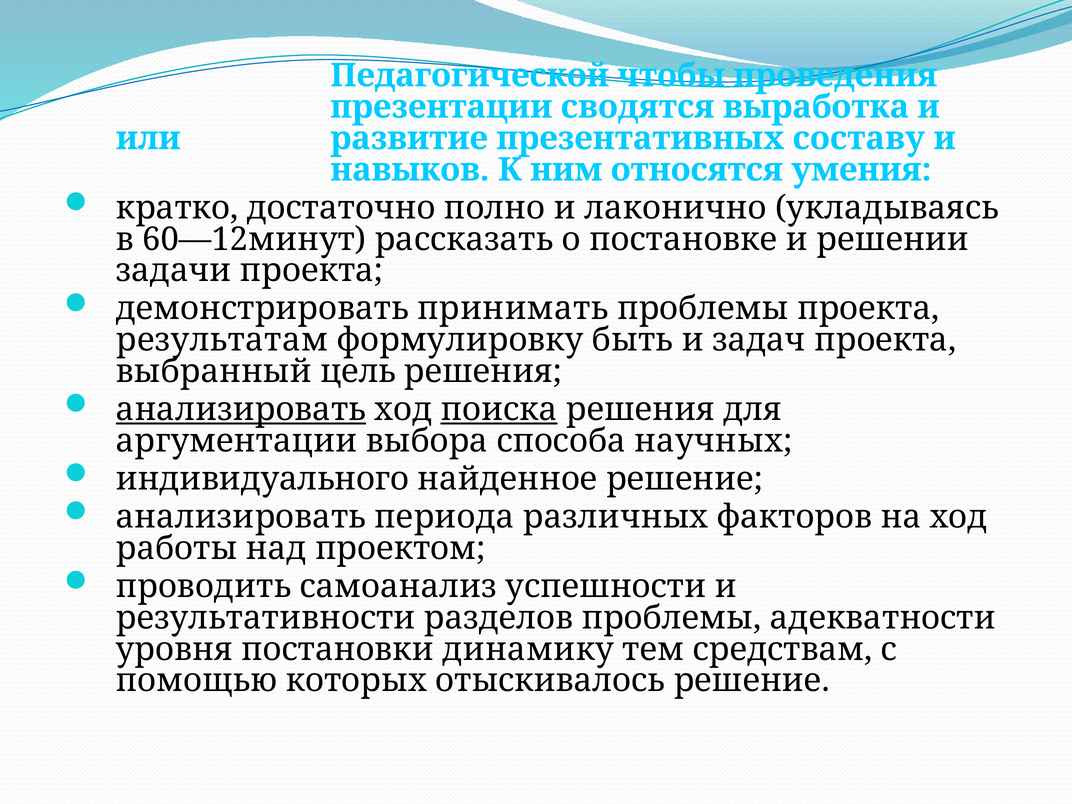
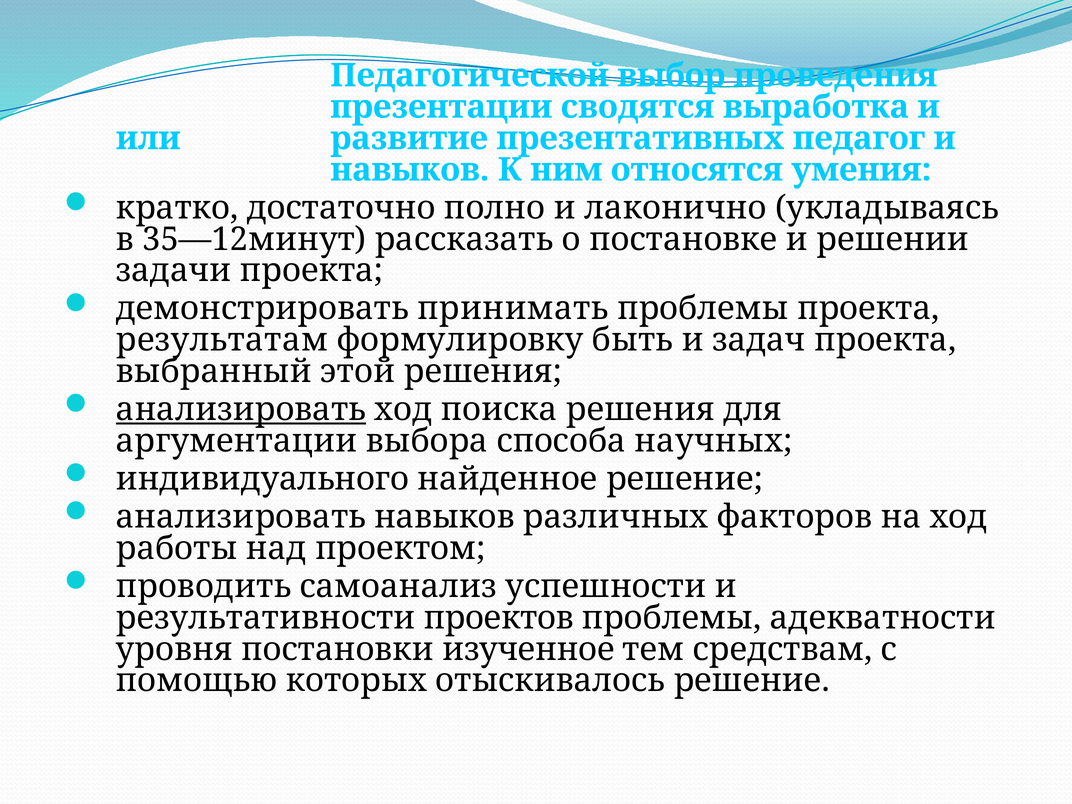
чтобы: чтобы -> выбор
составу: составу -> педагог
60—12минут: 60—12минут -> 35—12минут
цель: цель -> этой
поиска underline: present -> none
анализировать периода: периода -> навыков
разделов: разделов -> проектов
динамику: динамику -> изученное
